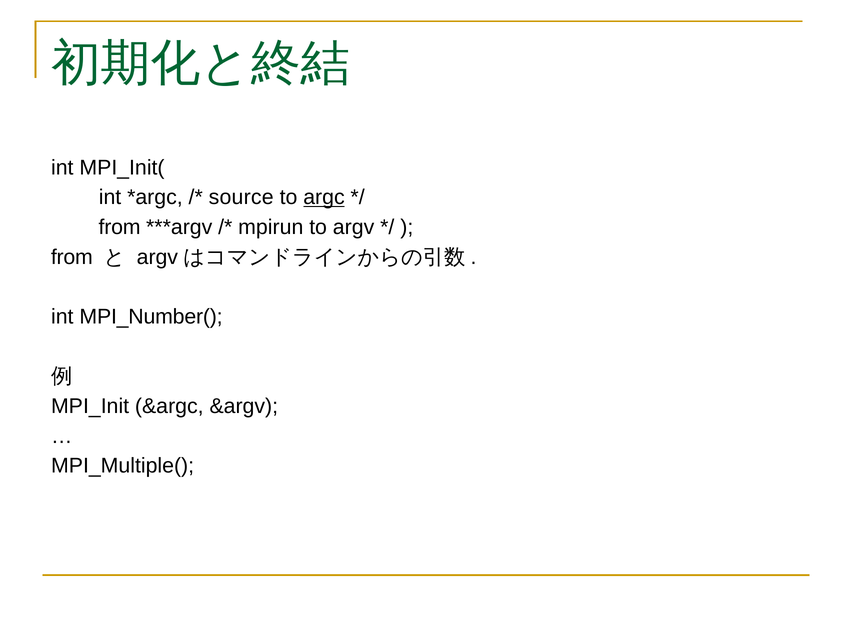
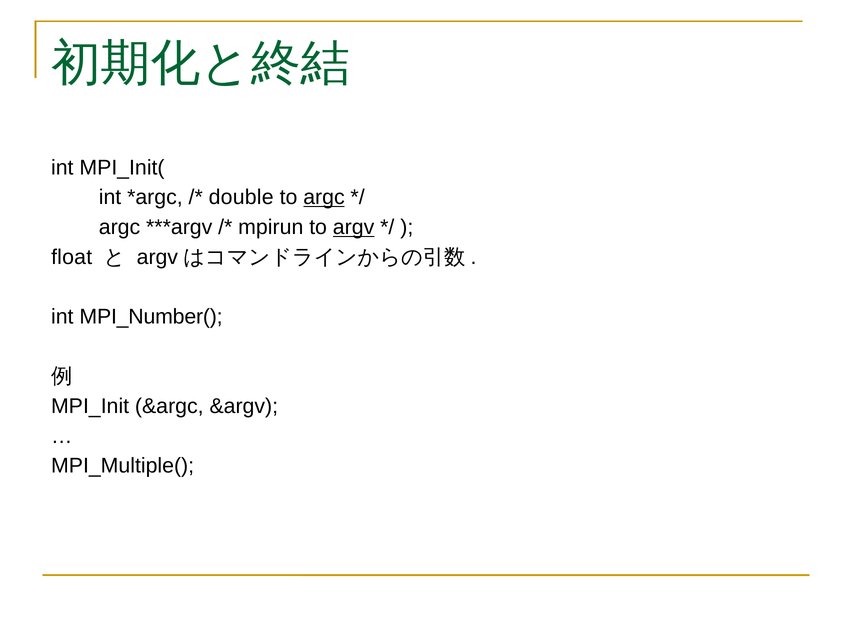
source: source -> double
from at (120, 227): from -> argc
argv underline: none -> present
from at (72, 257): from -> float
